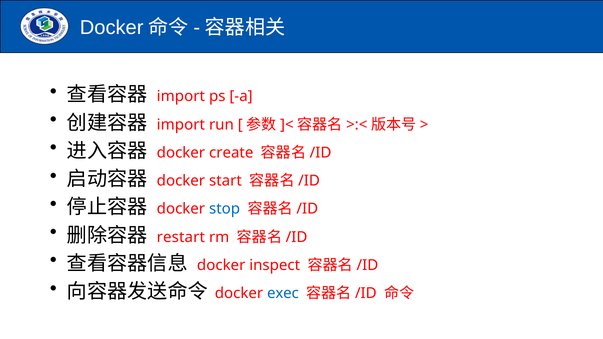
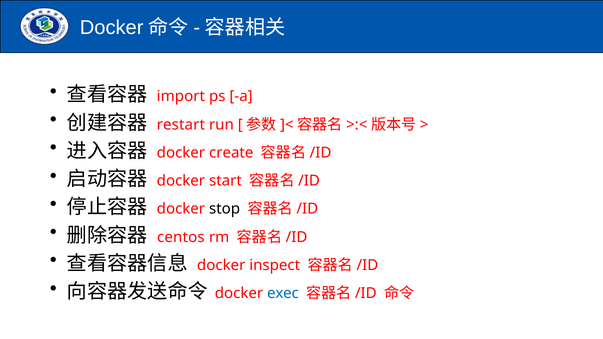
import at (181, 125): import -> restart
stop colour: blue -> black
restart: restart -> centos
